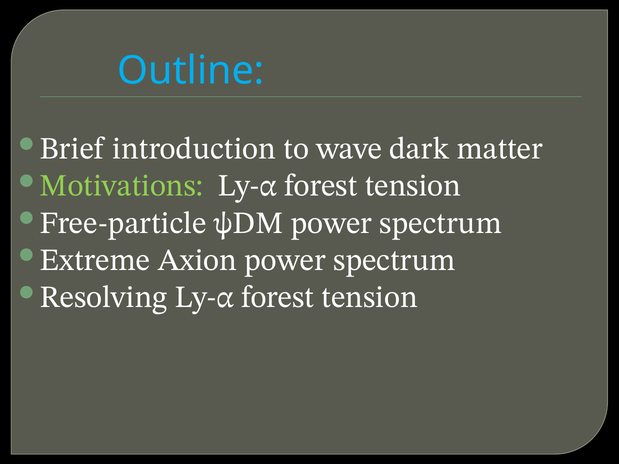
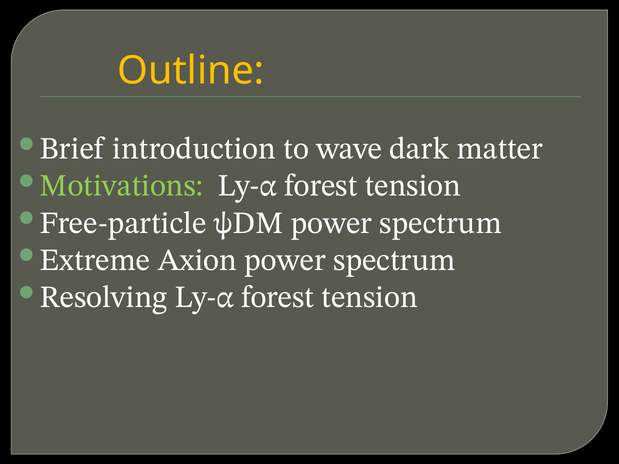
Outline colour: light blue -> yellow
